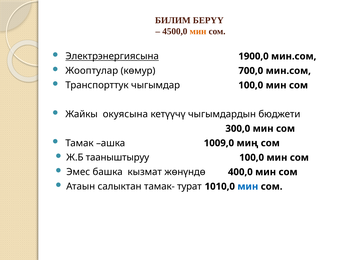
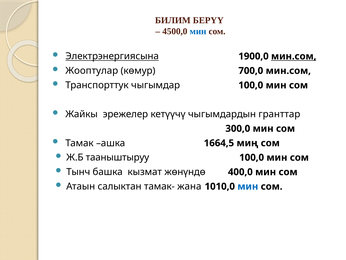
мин at (198, 31) colour: orange -> blue
мин.сом at (294, 56) underline: none -> present
окуясына: окуясына -> эрежелер
бюджети: бюджети -> гранттар
1009,0: 1009,0 -> 1664,5
Эмес: Эмес -> Тынч
турат: турат -> жана
